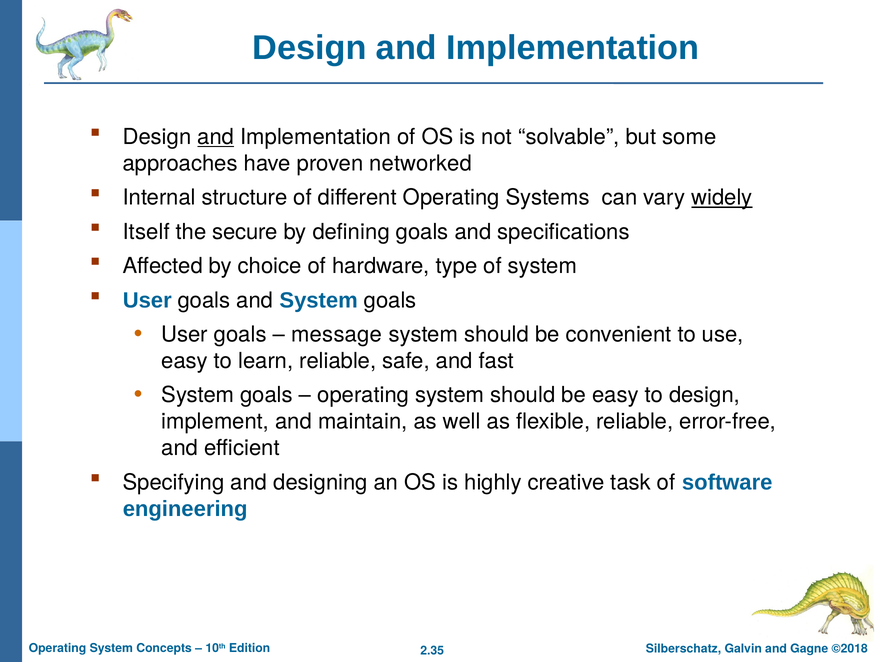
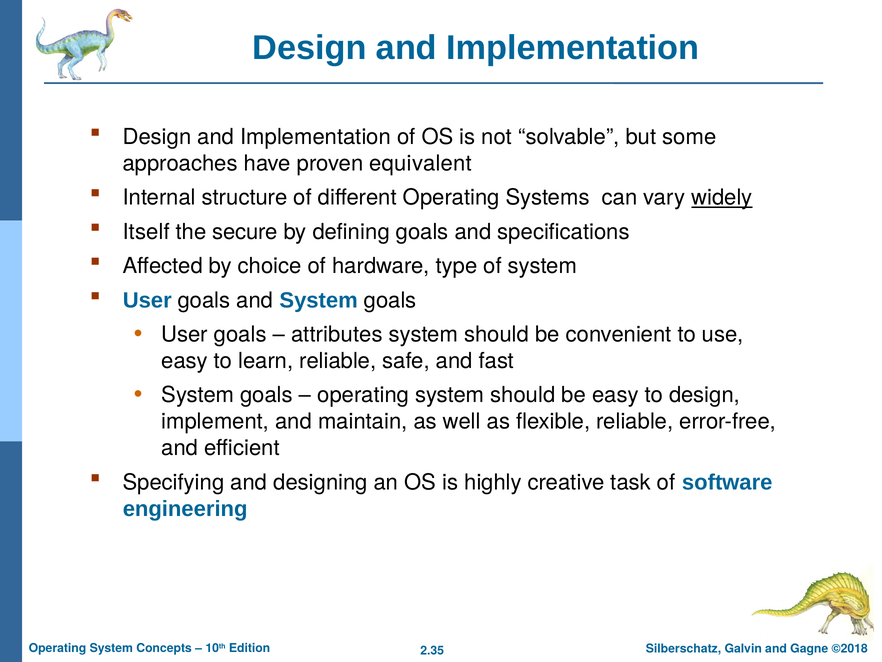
and at (216, 137) underline: present -> none
networked: networked -> equivalent
message: message -> attributes
